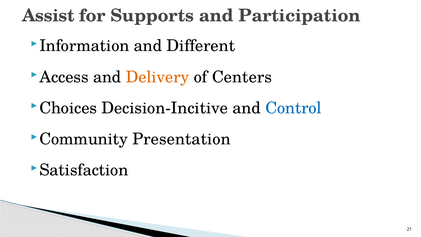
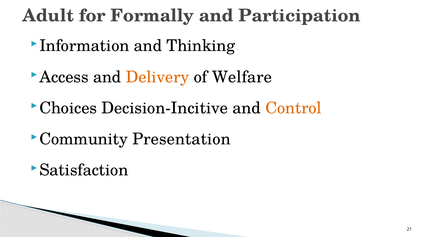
Assist: Assist -> Adult
Supports: Supports -> Formally
Different: Different -> Thinking
Centers: Centers -> Welfare
Control colour: blue -> orange
